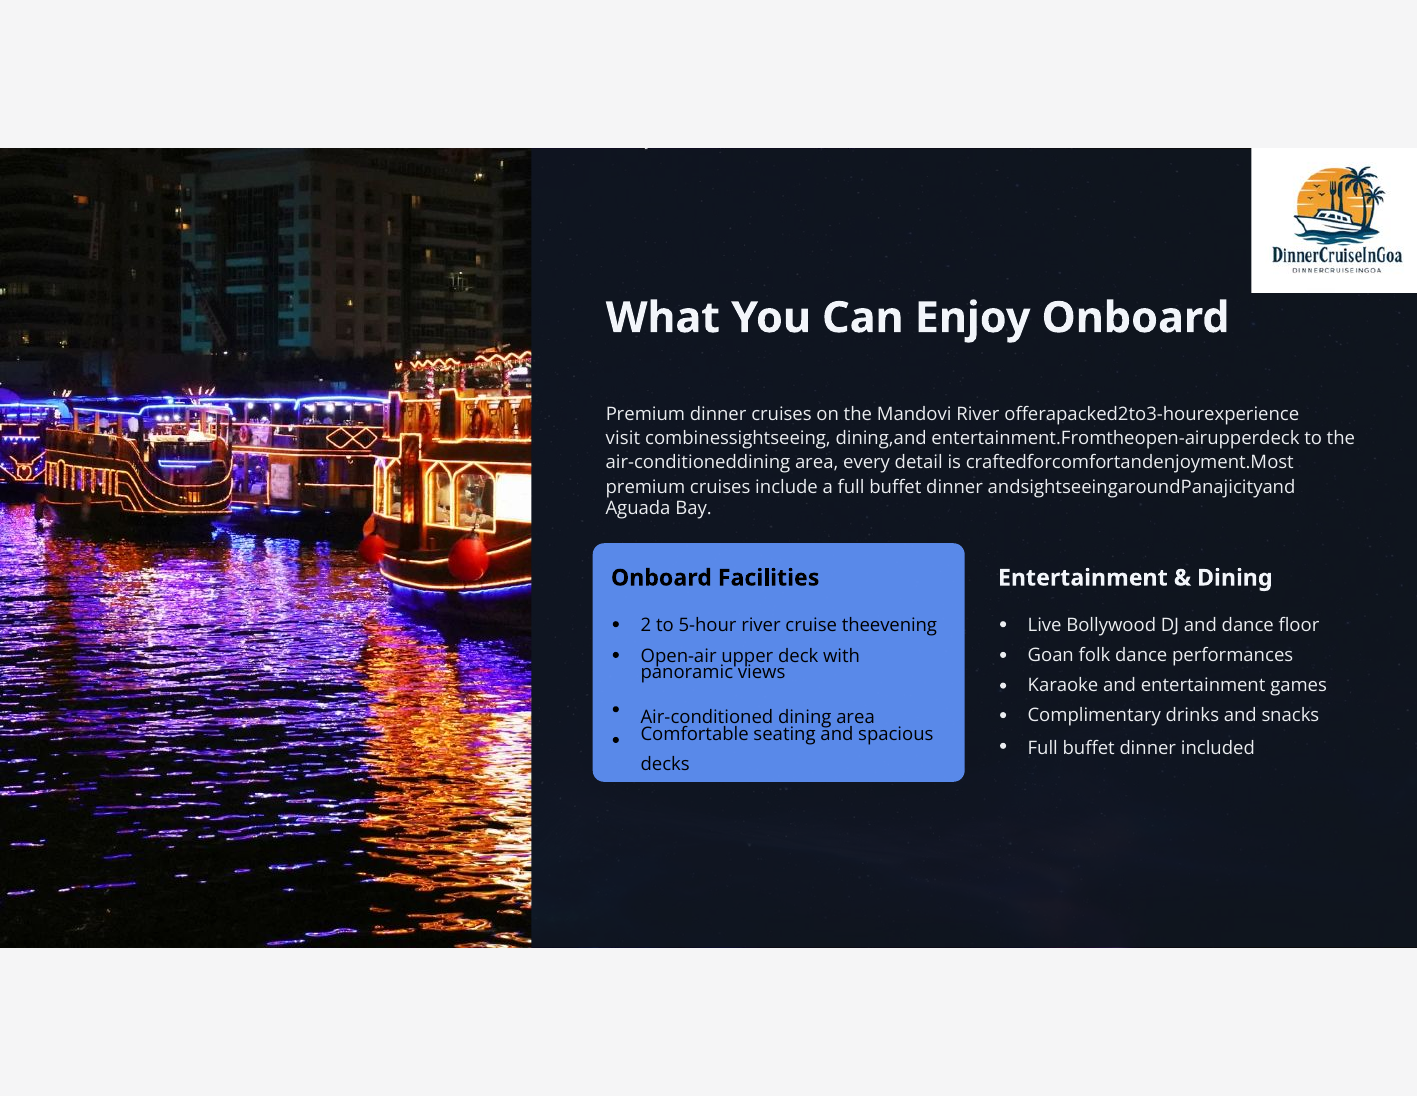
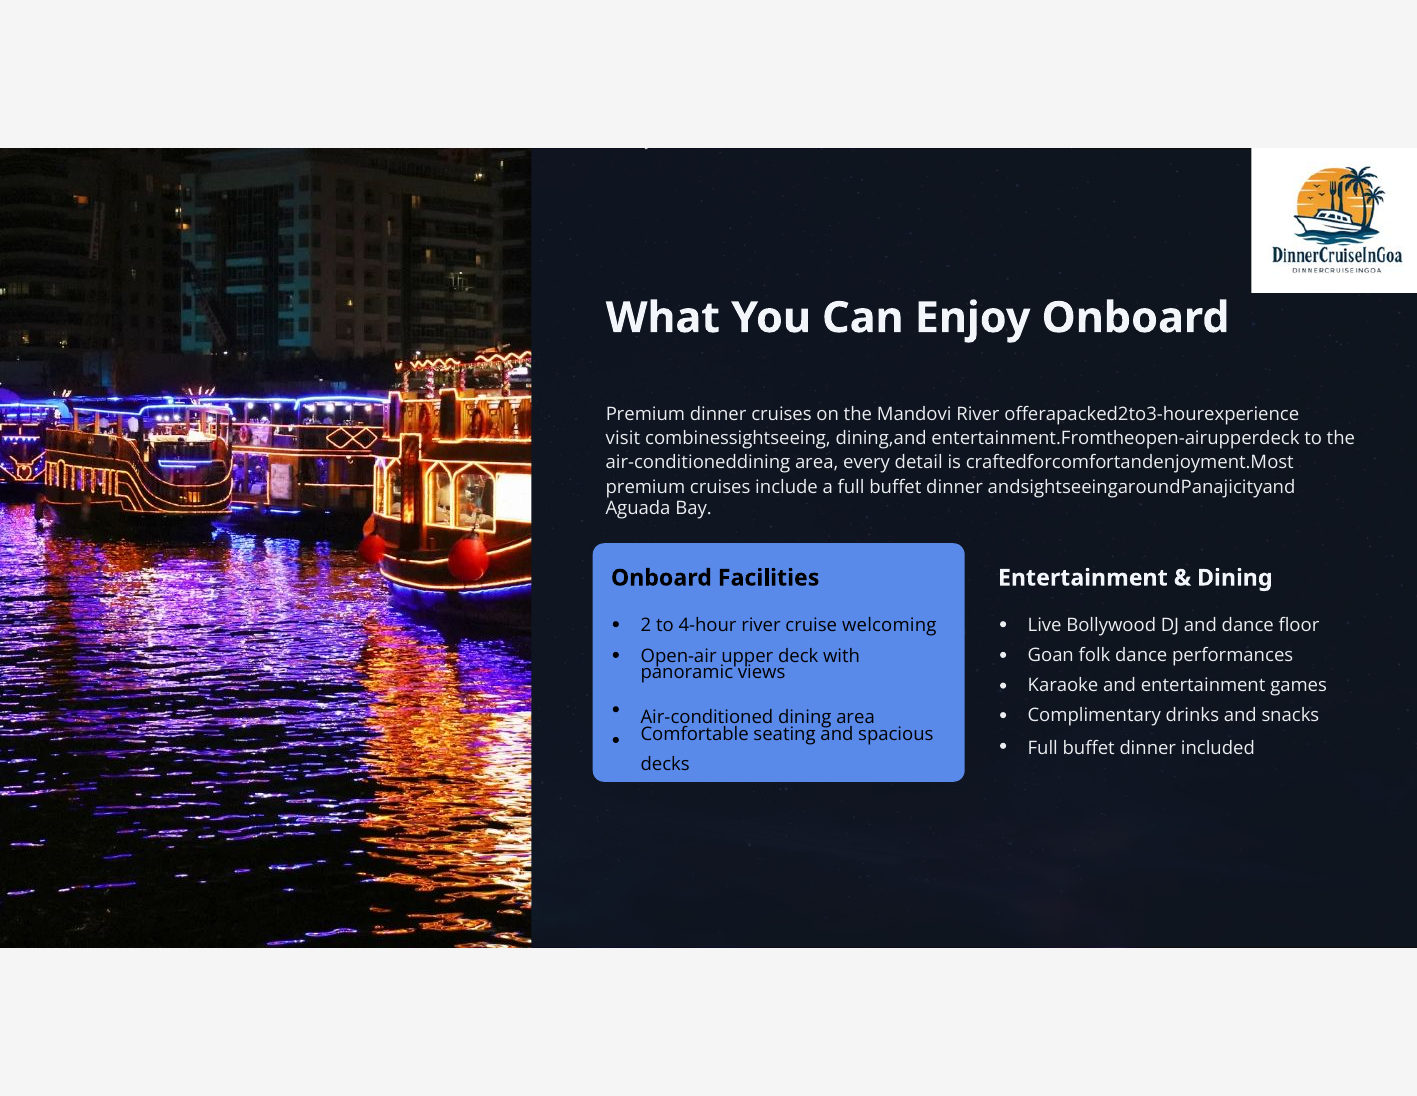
5-hour: 5-hour -> 4-hour
theevening: theevening -> welcoming
